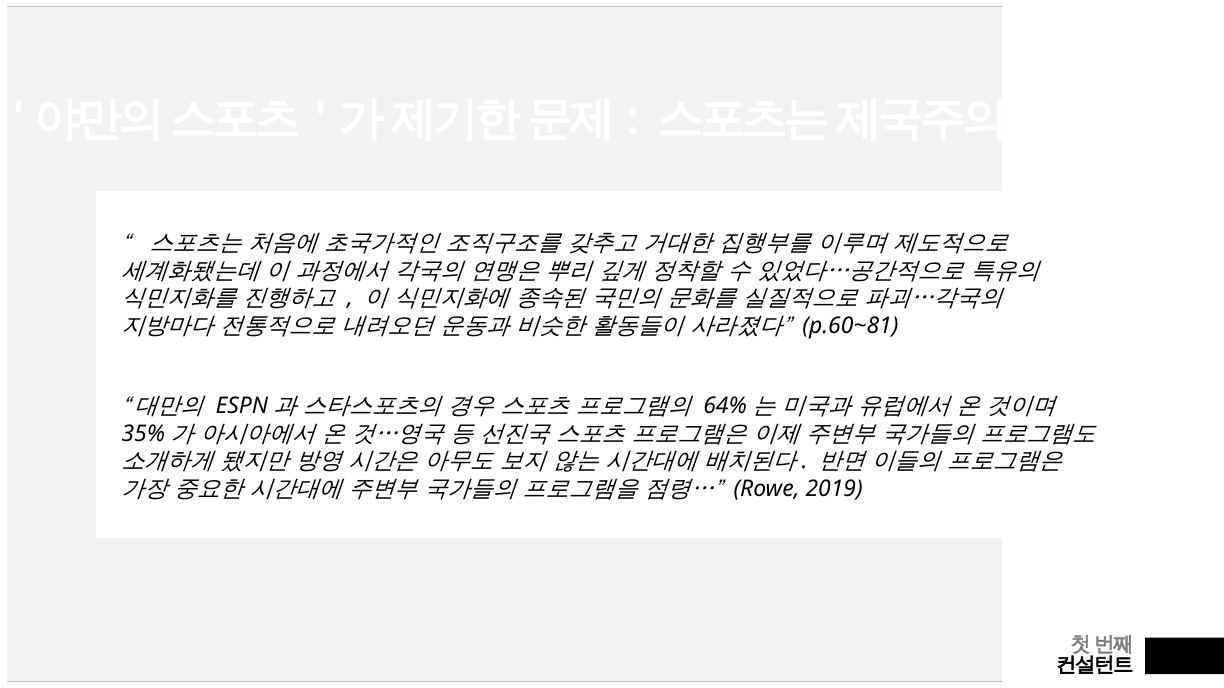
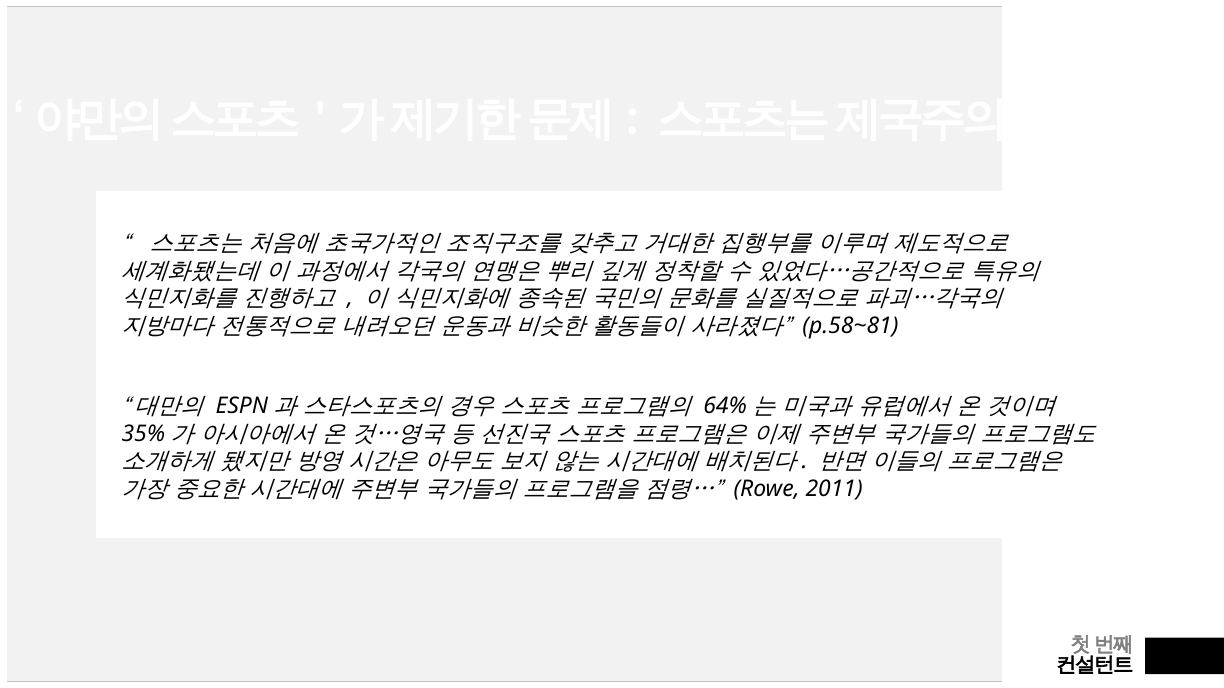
p.60~81: p.60~81 -> p.58~81
2019: 2019 -> 2011
